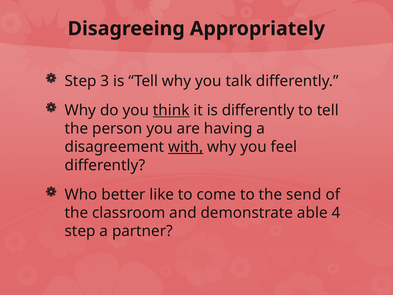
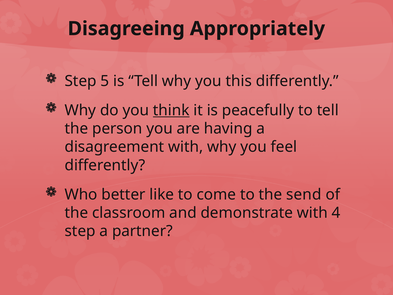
3: 3 -> 5
talk: talk -> this
is differently: differently -> peacefully
with at (186, 147) underline: present -> none
demonstrate able: able -> with
